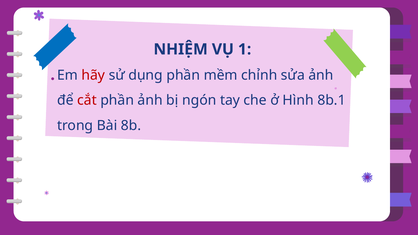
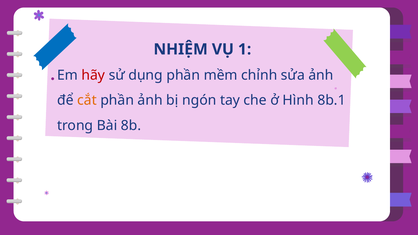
cắt colour: red -> orange
